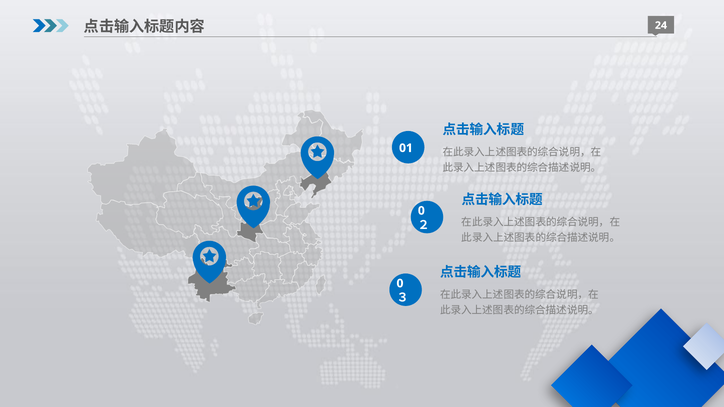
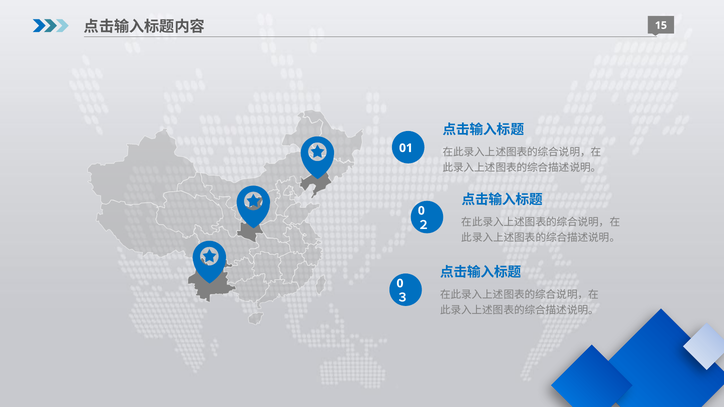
24: 24 -> 15
